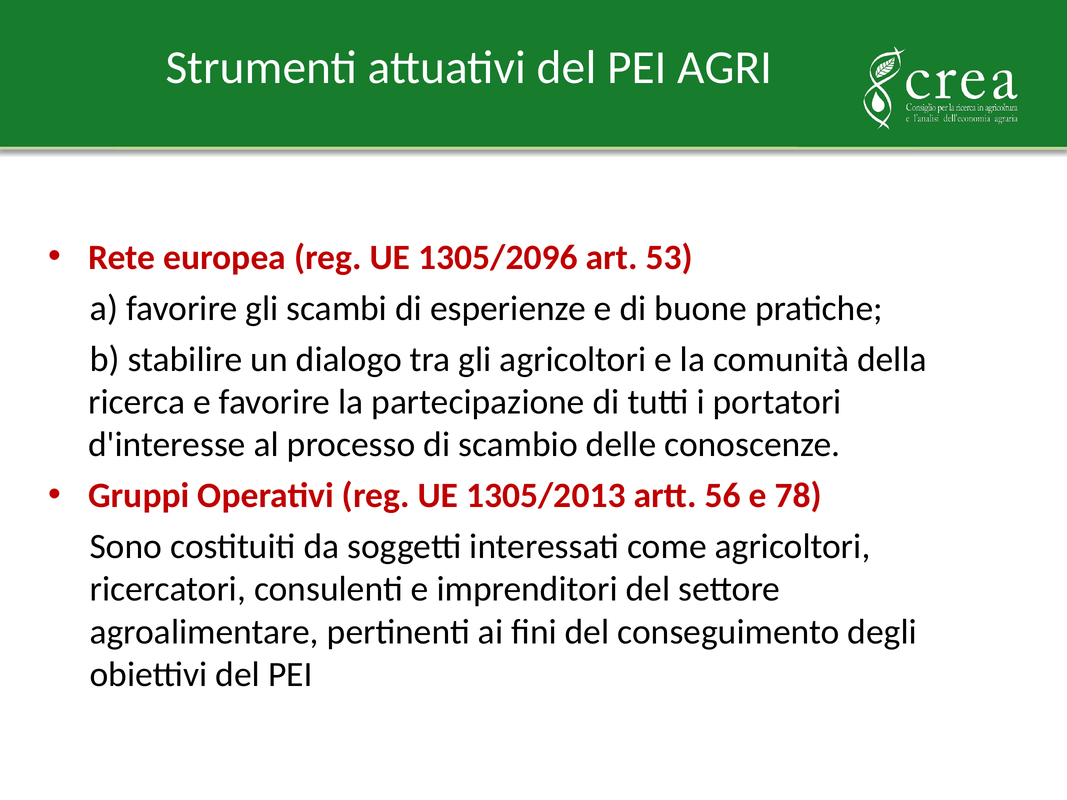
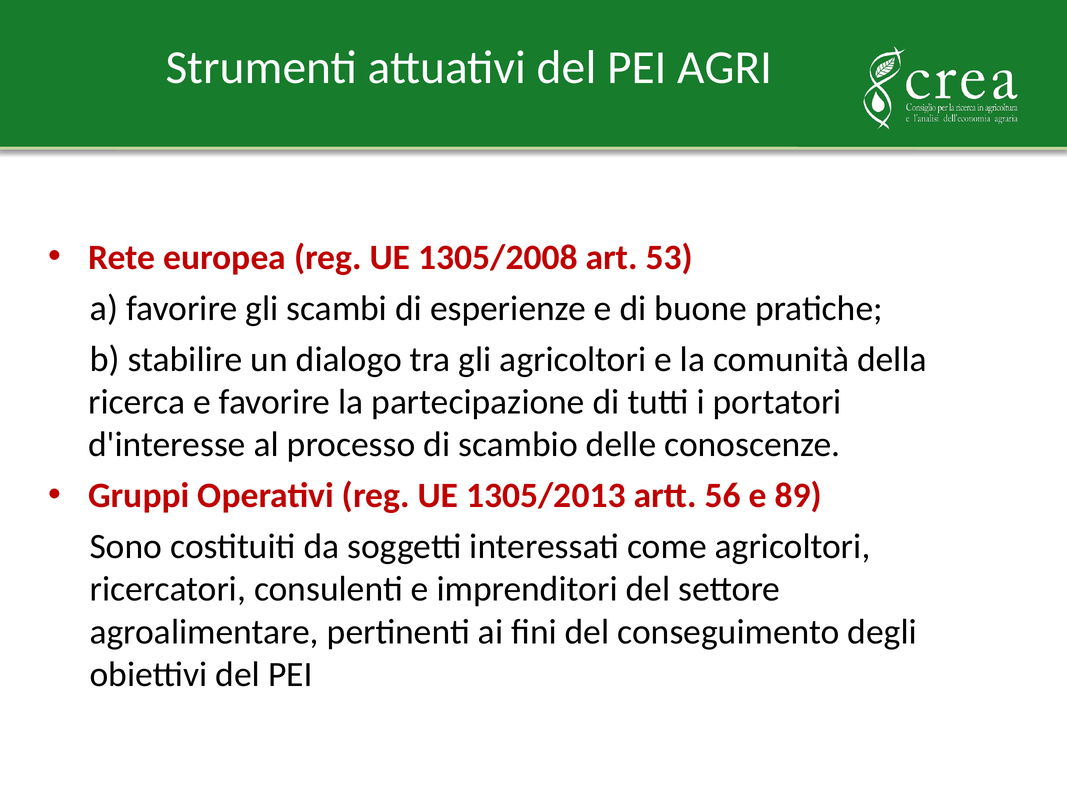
1305/2096: 1305/2096 -> 1305/2008
78: 78 -> 89
